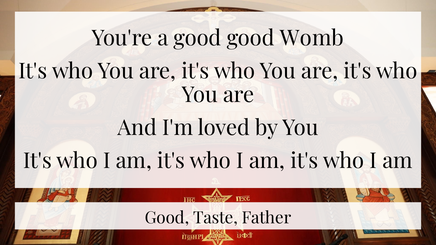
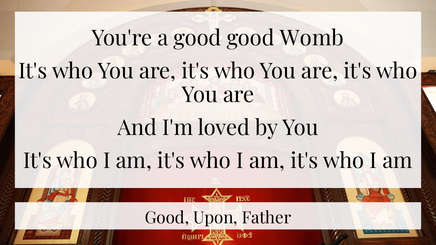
Taste: Taste -> Upon
